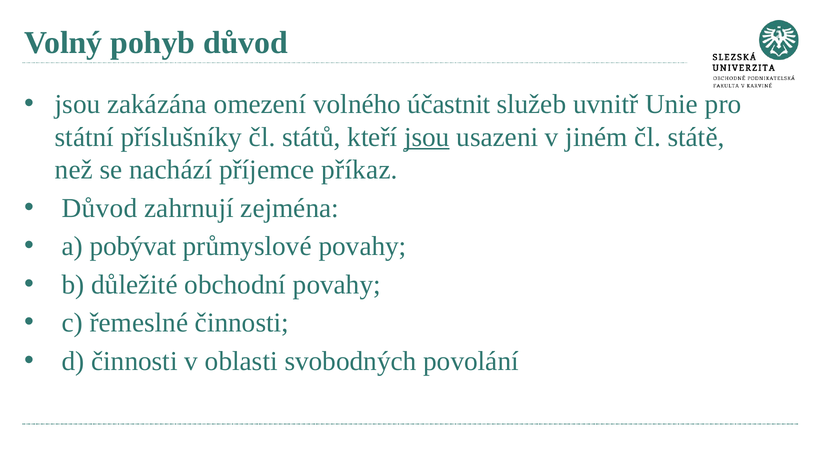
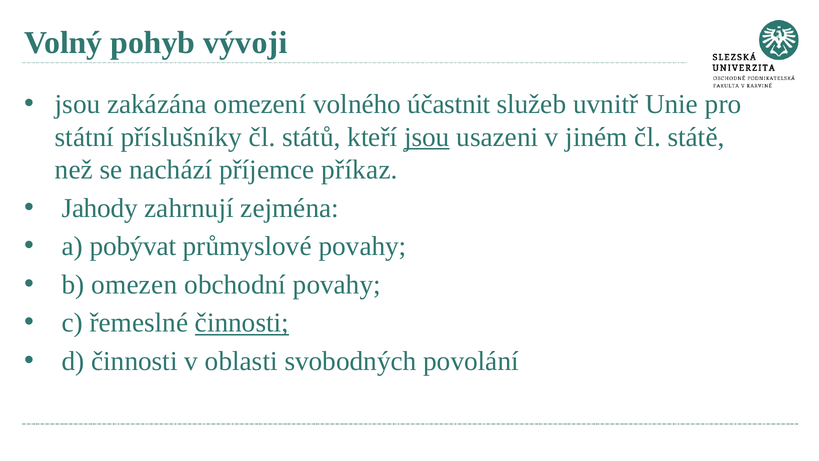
pohyb důvod: důvod -> vývoji
Důvod at (99, 208): Důvod -> Jahody
důležité: důležité -> omezen
činnosti at (242, 323) underline: none -> present
